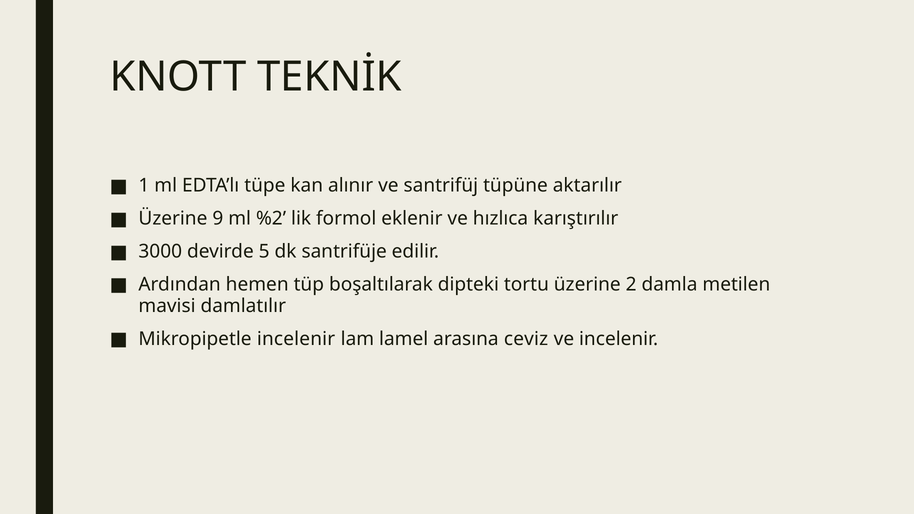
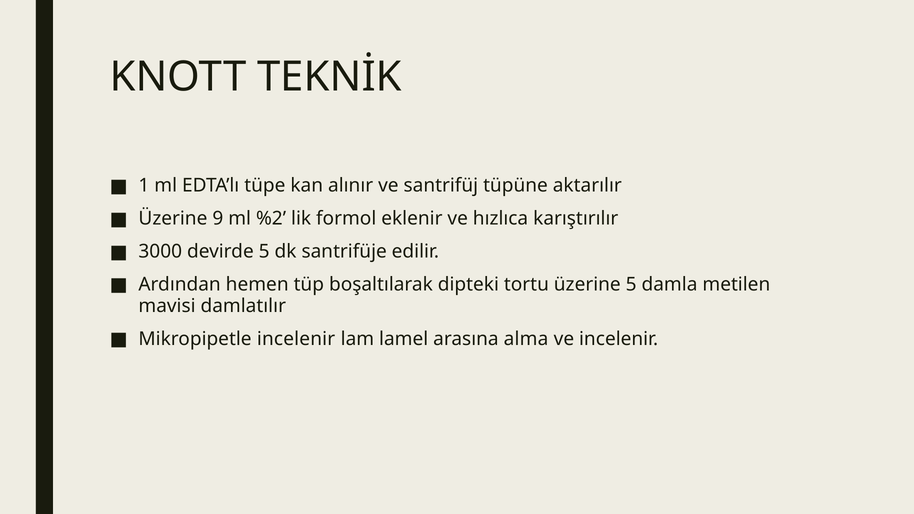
üzerine 2: 2 -> 5
ceviz: ceviz -> alma
